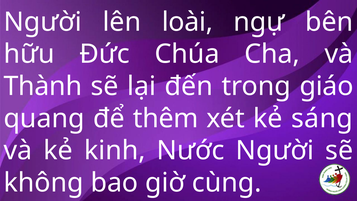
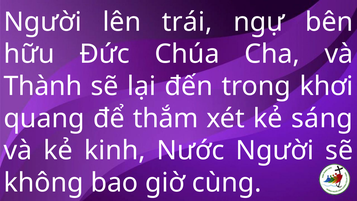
loài: loài -> trái
giáo: giáo -> khơi
thêm: thêm -> thắm
